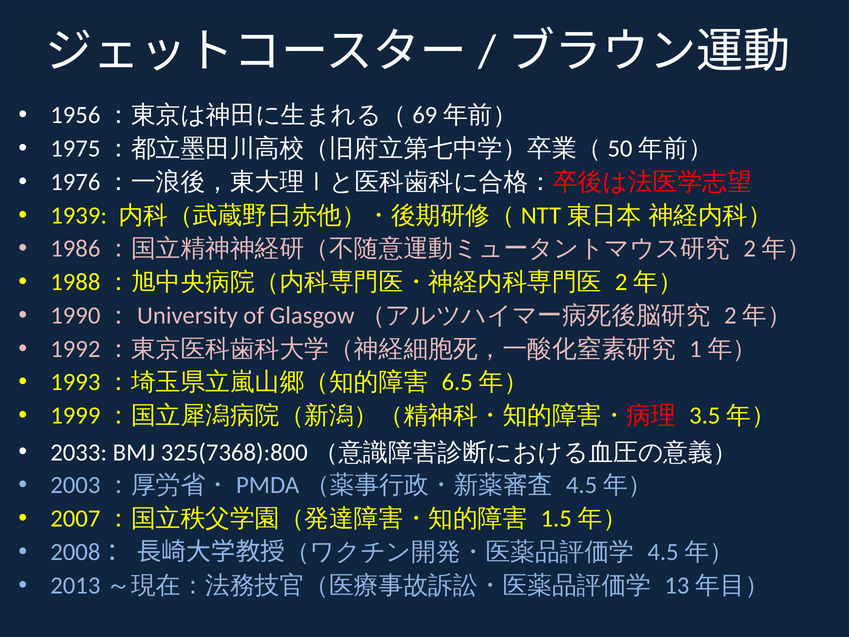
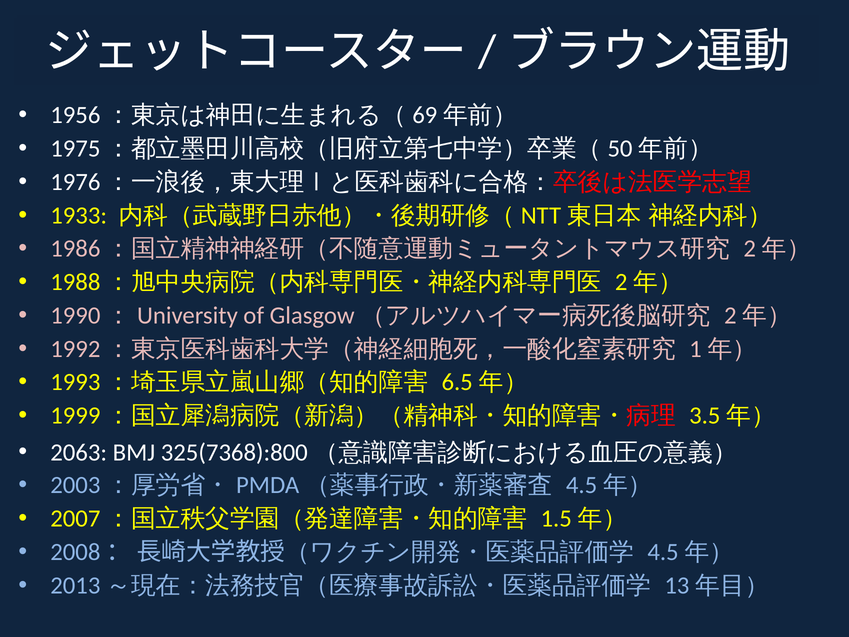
1939: 1939 -> 1933
2033: 2033 -> 2063
